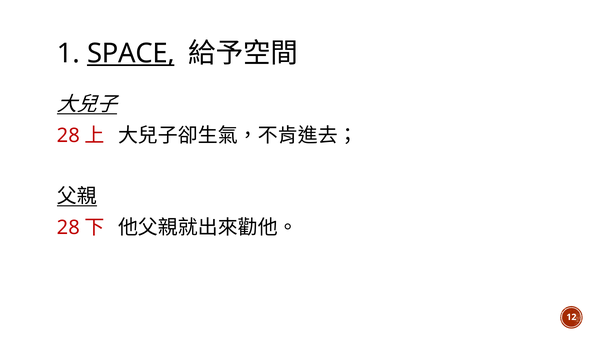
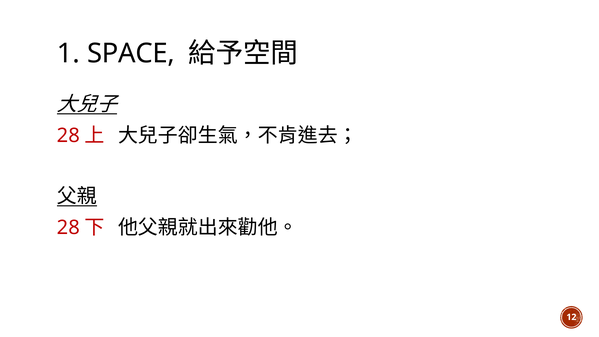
SPACE underline: present -> none
